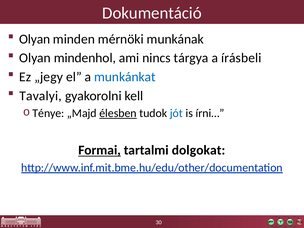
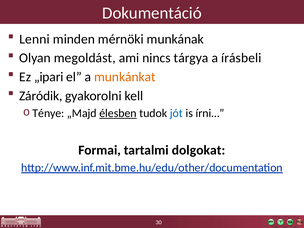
Olyan at (35, 39): Olyan -> Lenni
mindenhol: mindenhol -> megoldást
„jegy: „jegy -> „ipari
munkánkat colour: blue -> orange
Tavalyi: Tavalyi -> Záródik
Formai underline: present -> none
